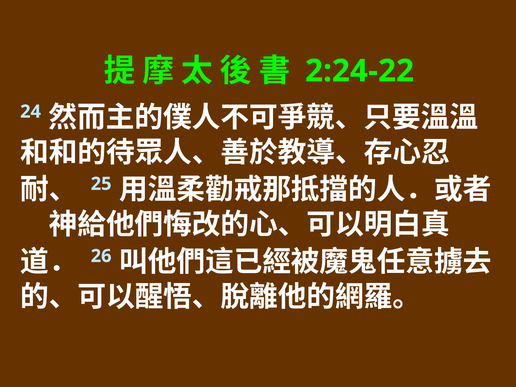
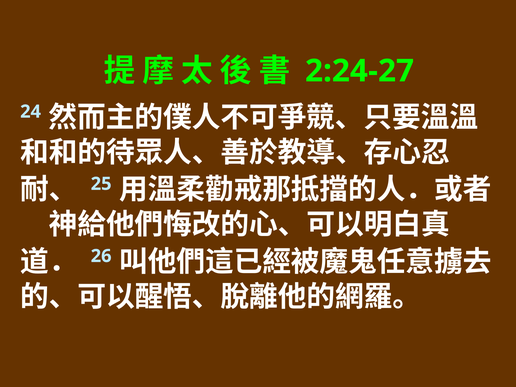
2:24-22: 2:24-22 -> 2:24-27
